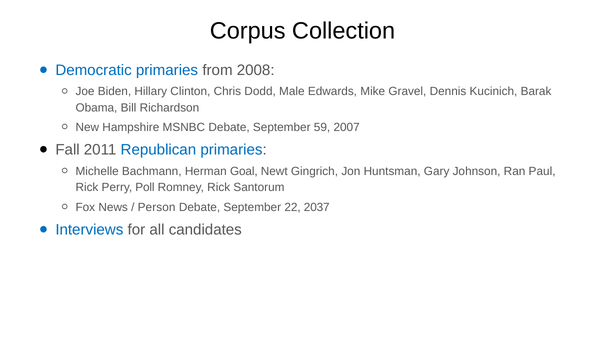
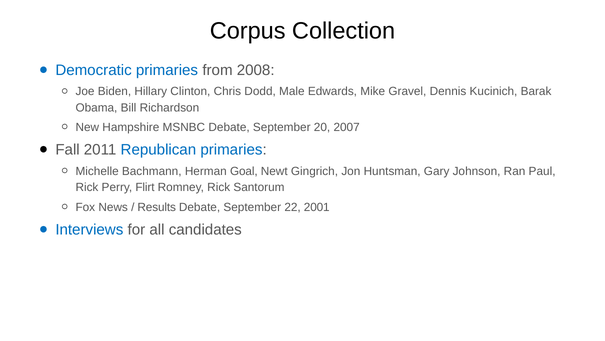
59: 59 -> 20
Poll: Poll -> Flirt
Person: Person -> Results
2037: 2037 -> 2001
